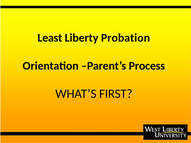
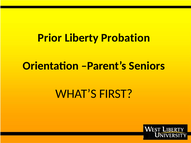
Least: Least -> Prior
Process: Process -> Seniors
